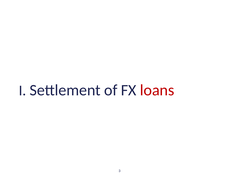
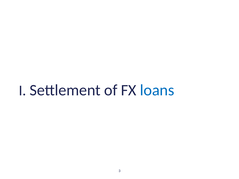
loans colour: red -> blue
